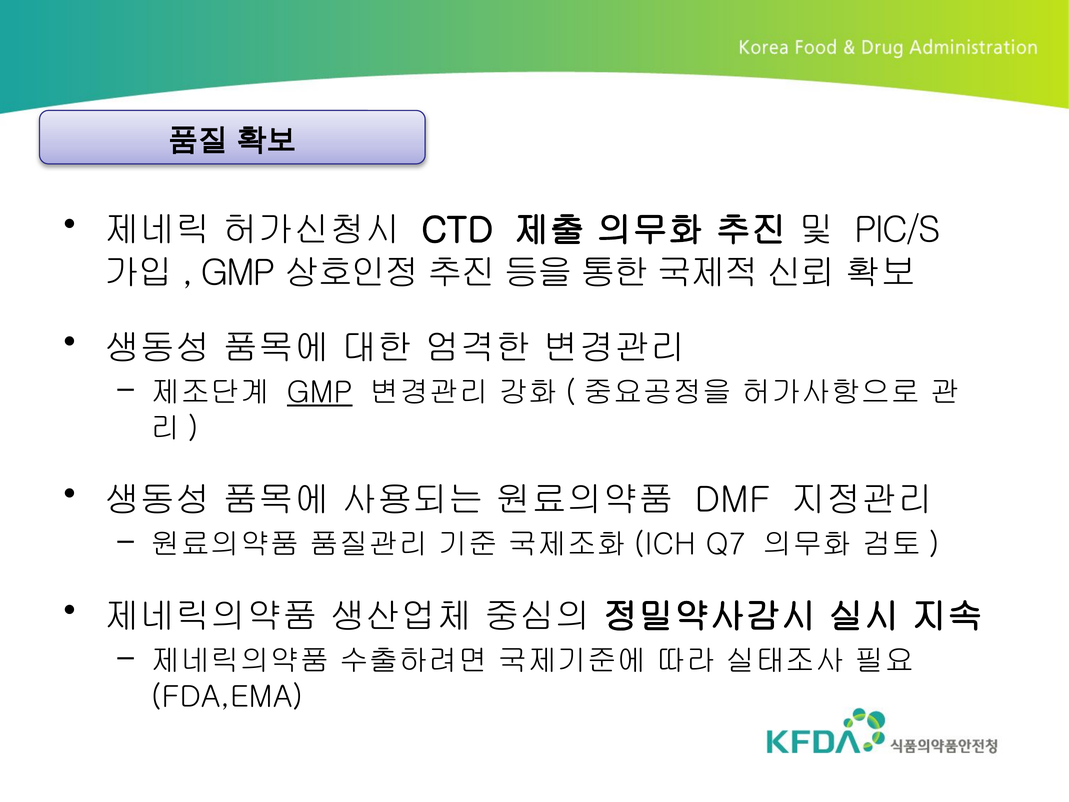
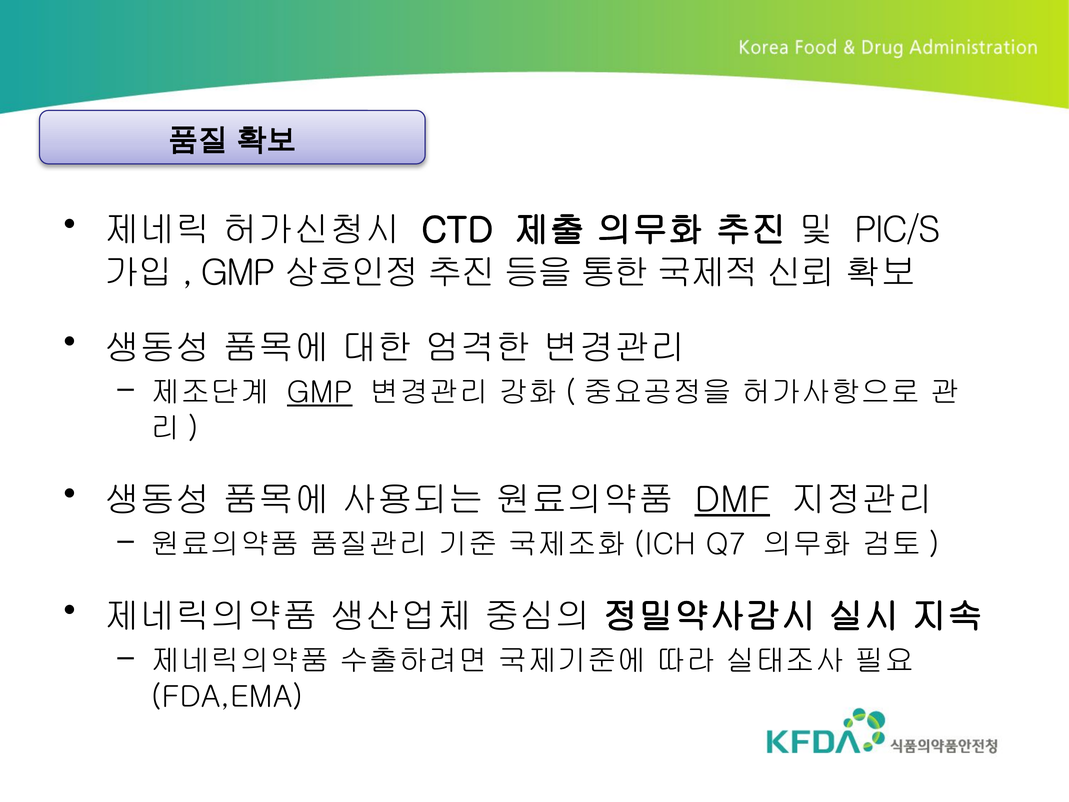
DMF underline: none -> present
